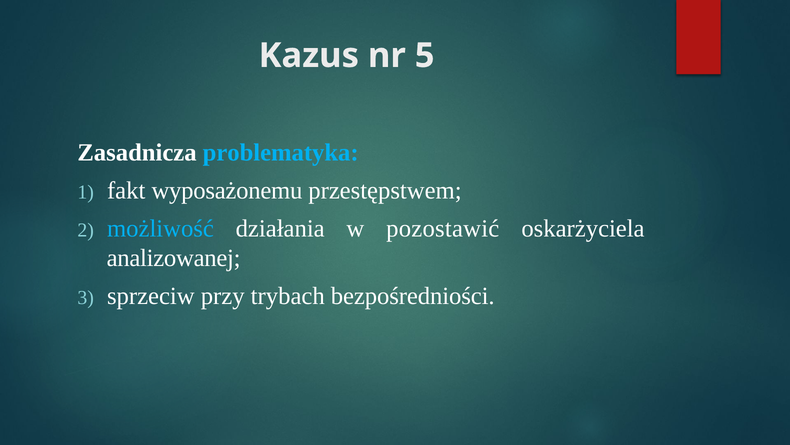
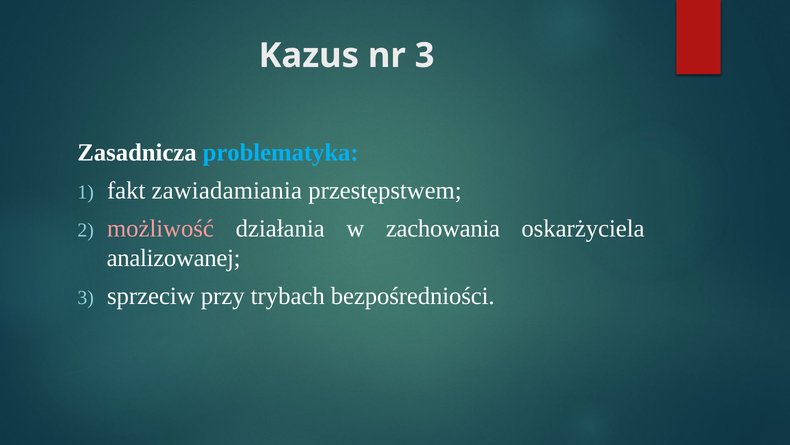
nr 5: 5 -> 3
wyposażonemu: wyposażonemu -> zawiadamiania
możliwość colour: light blue -> pink
pozostawić: pozostawić -> zachowania
